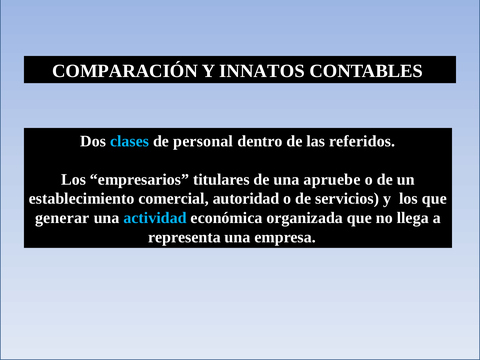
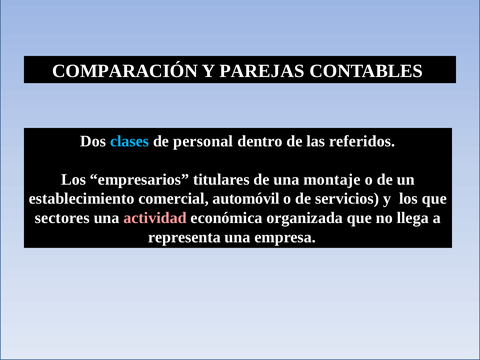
INNATOS: INNATOS -> PAREJAS
apruebe: apruebe -> montaje
autoridad: autoridad -> automóvil
generar: generar -> sectores
actividad colour: light blue -> pink
